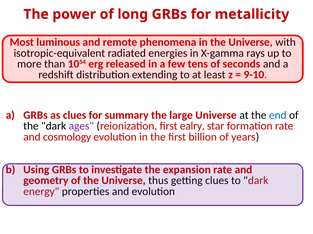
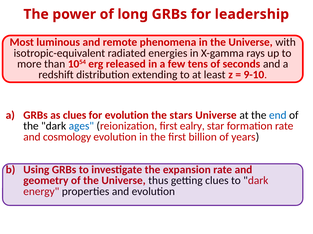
metallicity: metallicity -> leadership
for summary: summary -> evolution
large: large -> stars
ages colour: purple -> blue
